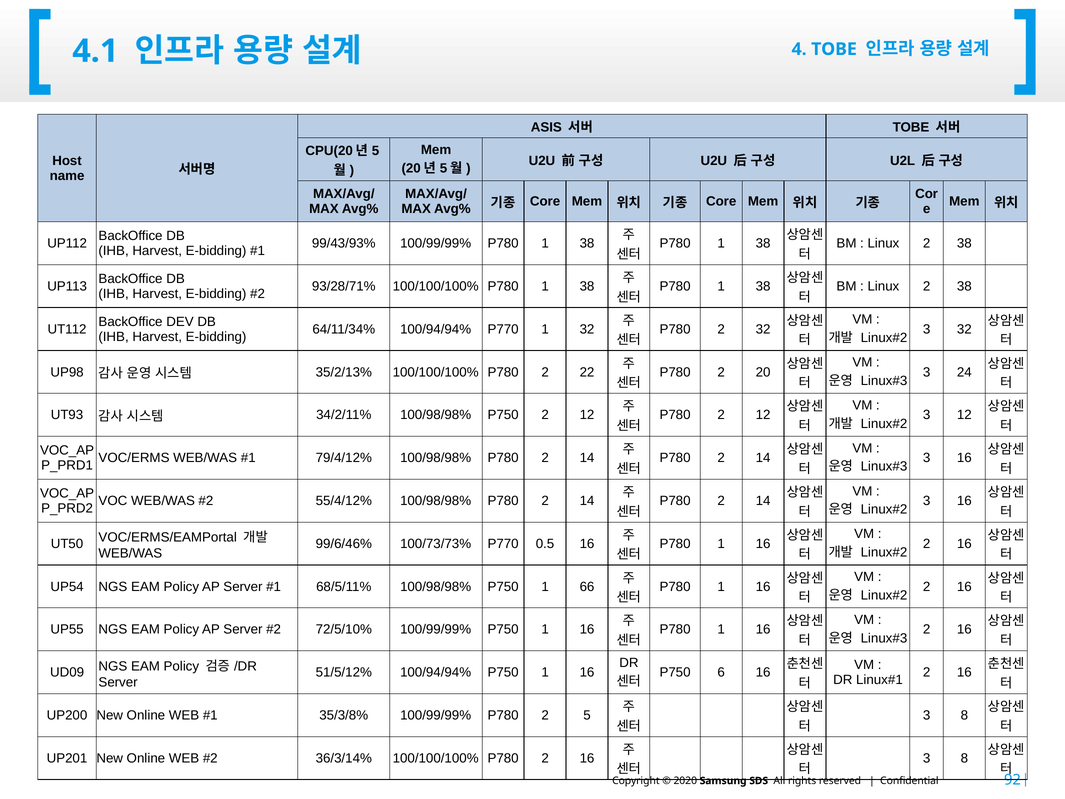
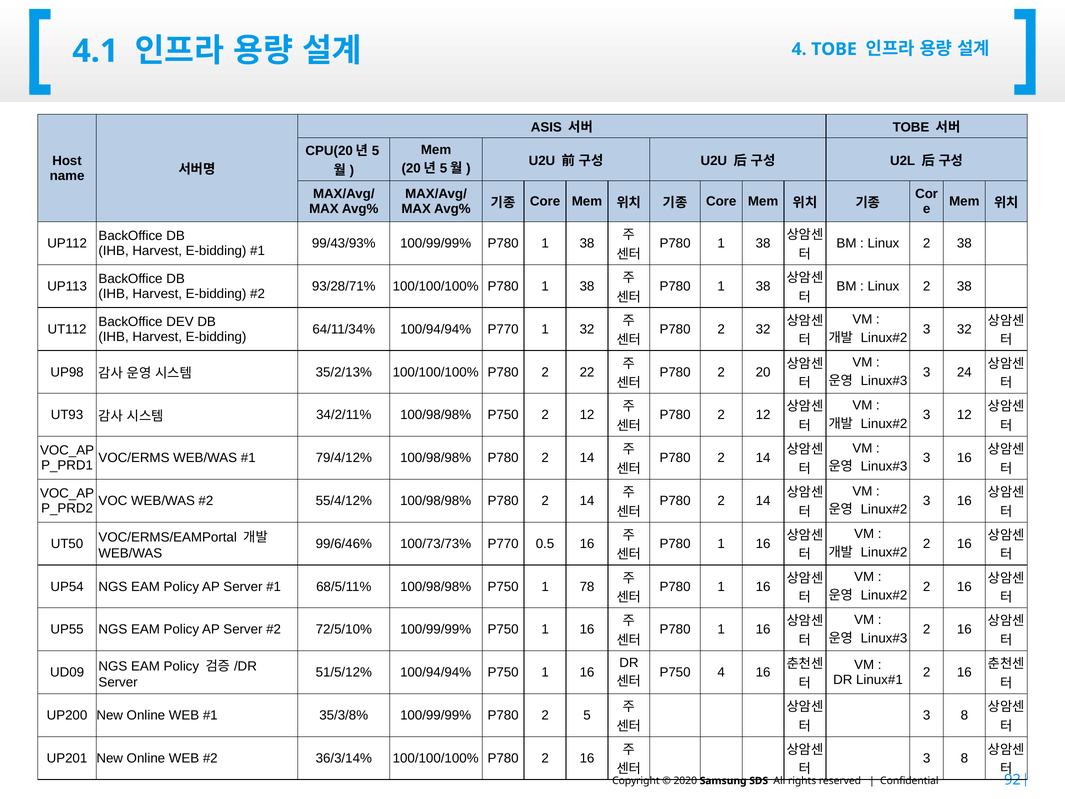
66: 66 -> 78
P750 6: 6 -> 4
